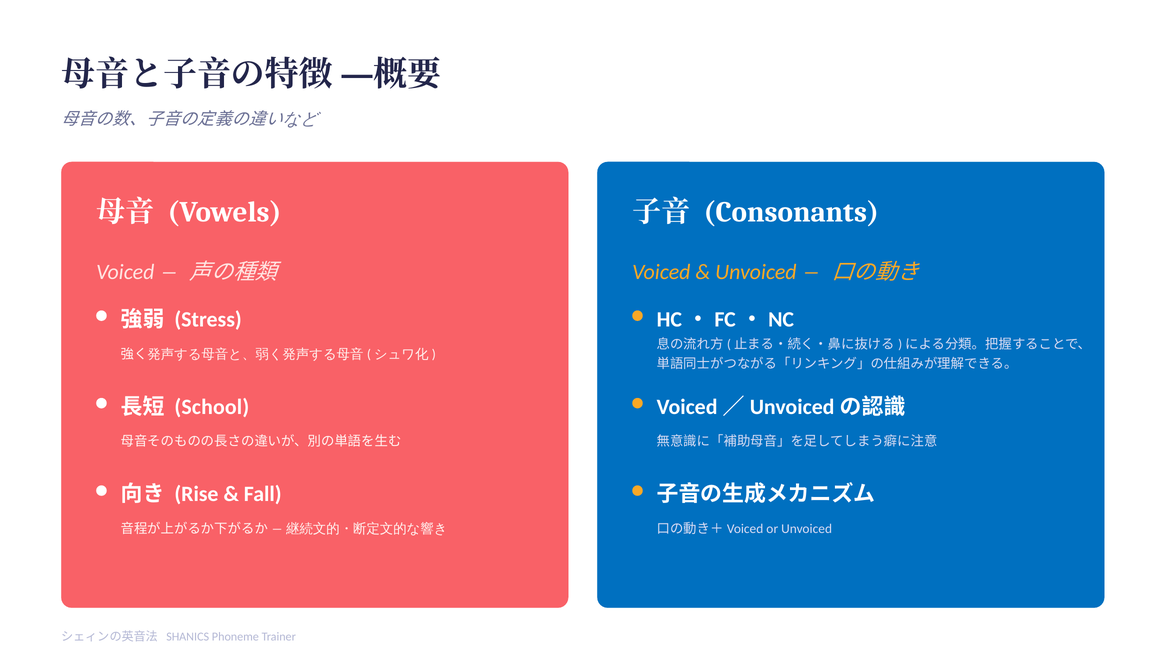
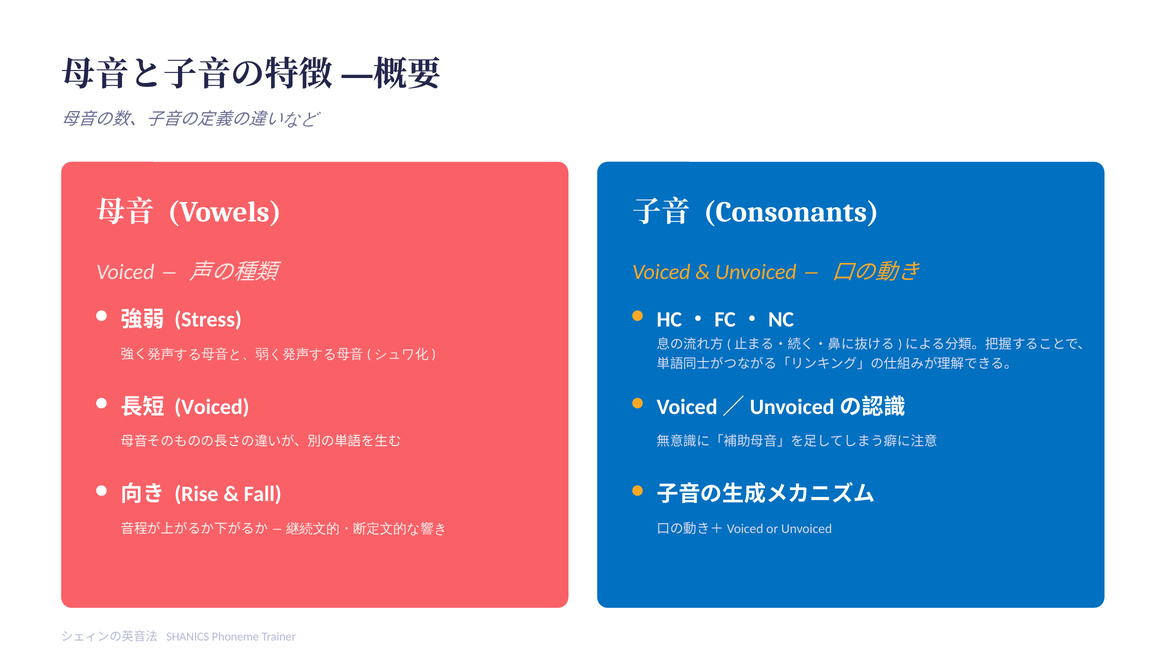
School at (212, 407): School -> Voiced
